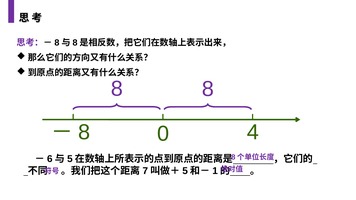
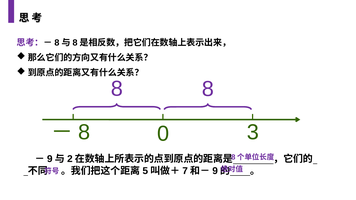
4: 4 -> 3
6 at (50, 159): 6 -> 9
5 at (70, 159): 5 -> 2
7: 7 -> 5
5 at (185, 171): 5 -> 7
1 at (215, 171): 1 -> 9
